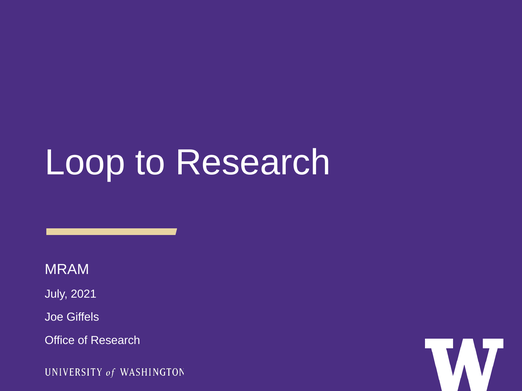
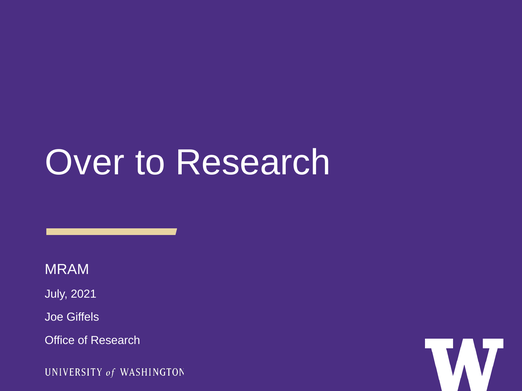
Loop: Loop -> Over
